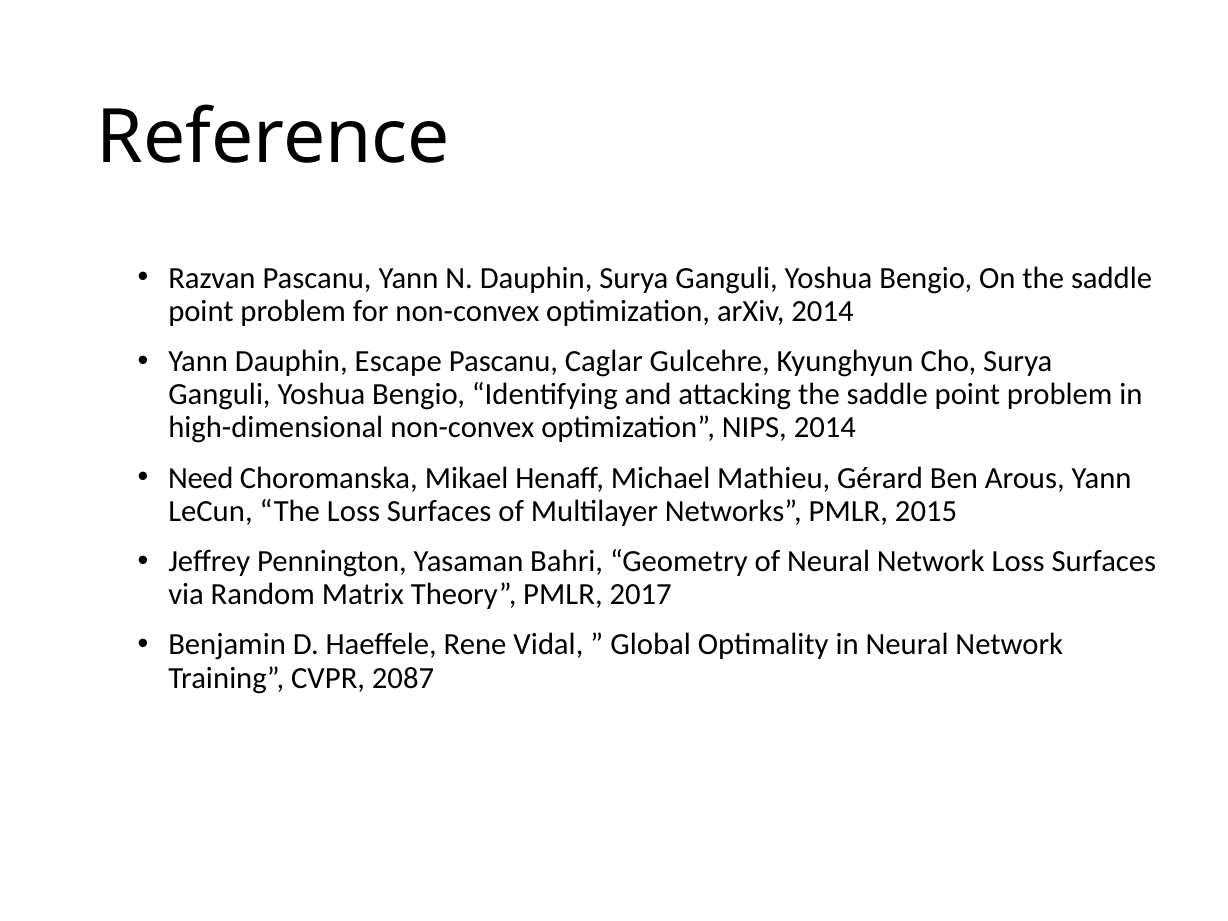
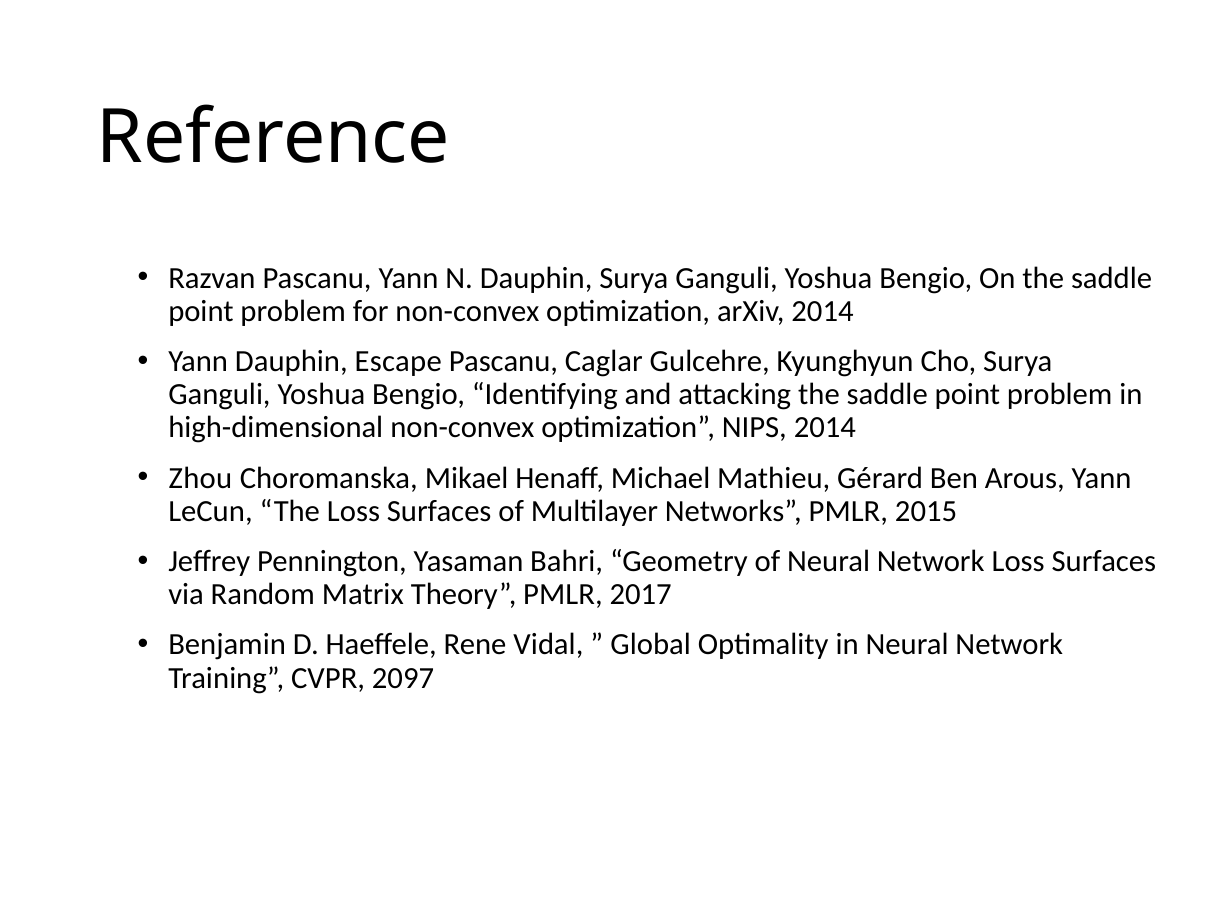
Need: Need -> Zhou
2087: 2087 -> 2097
